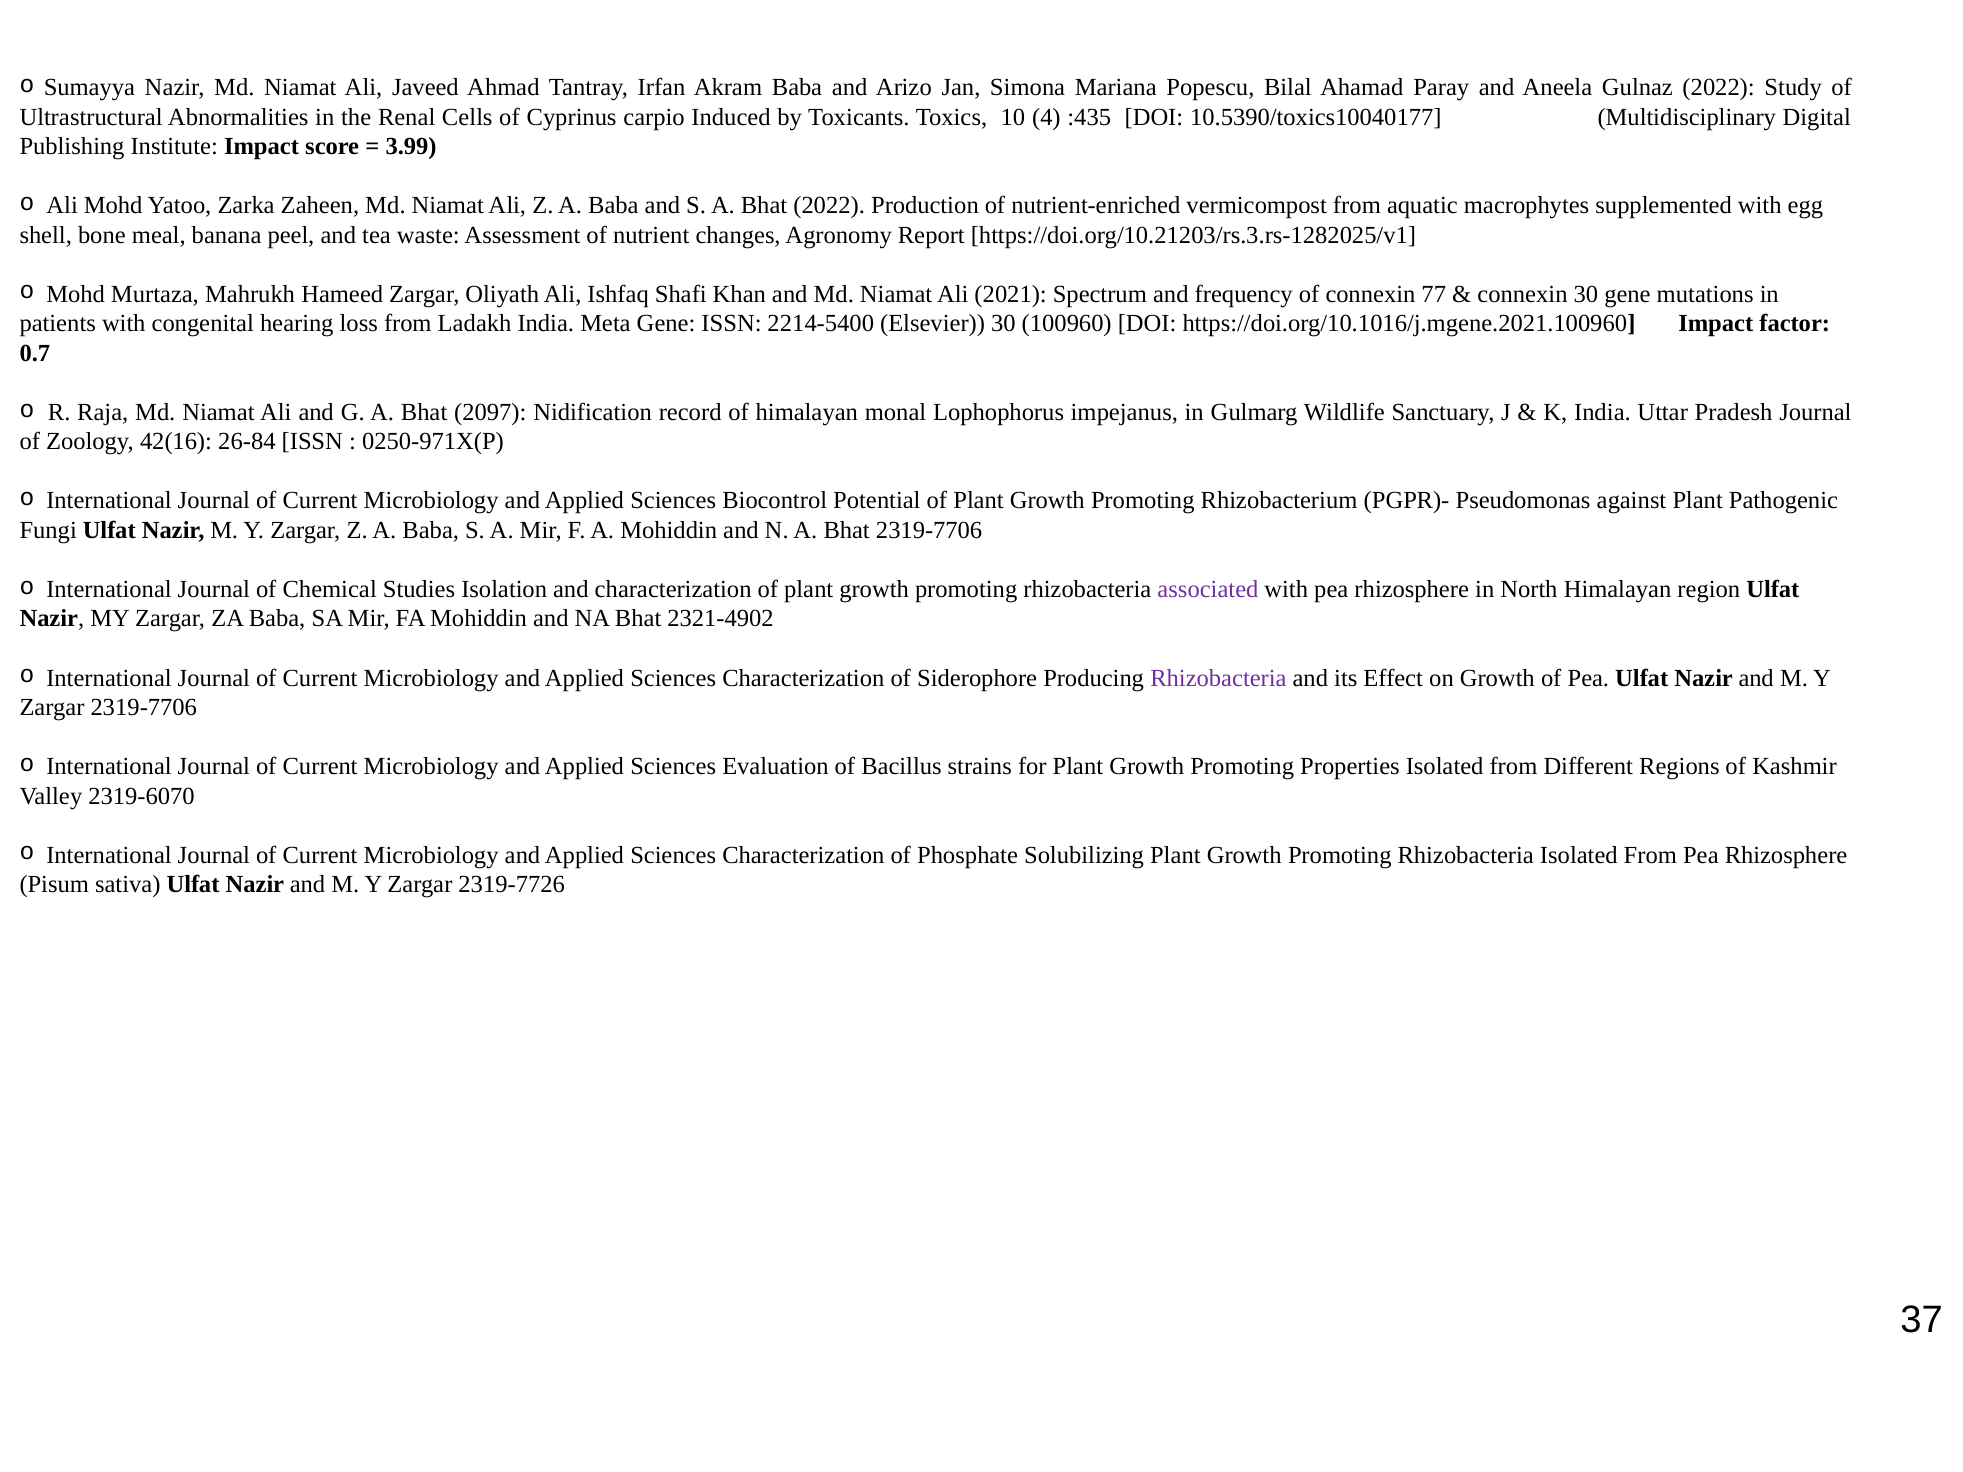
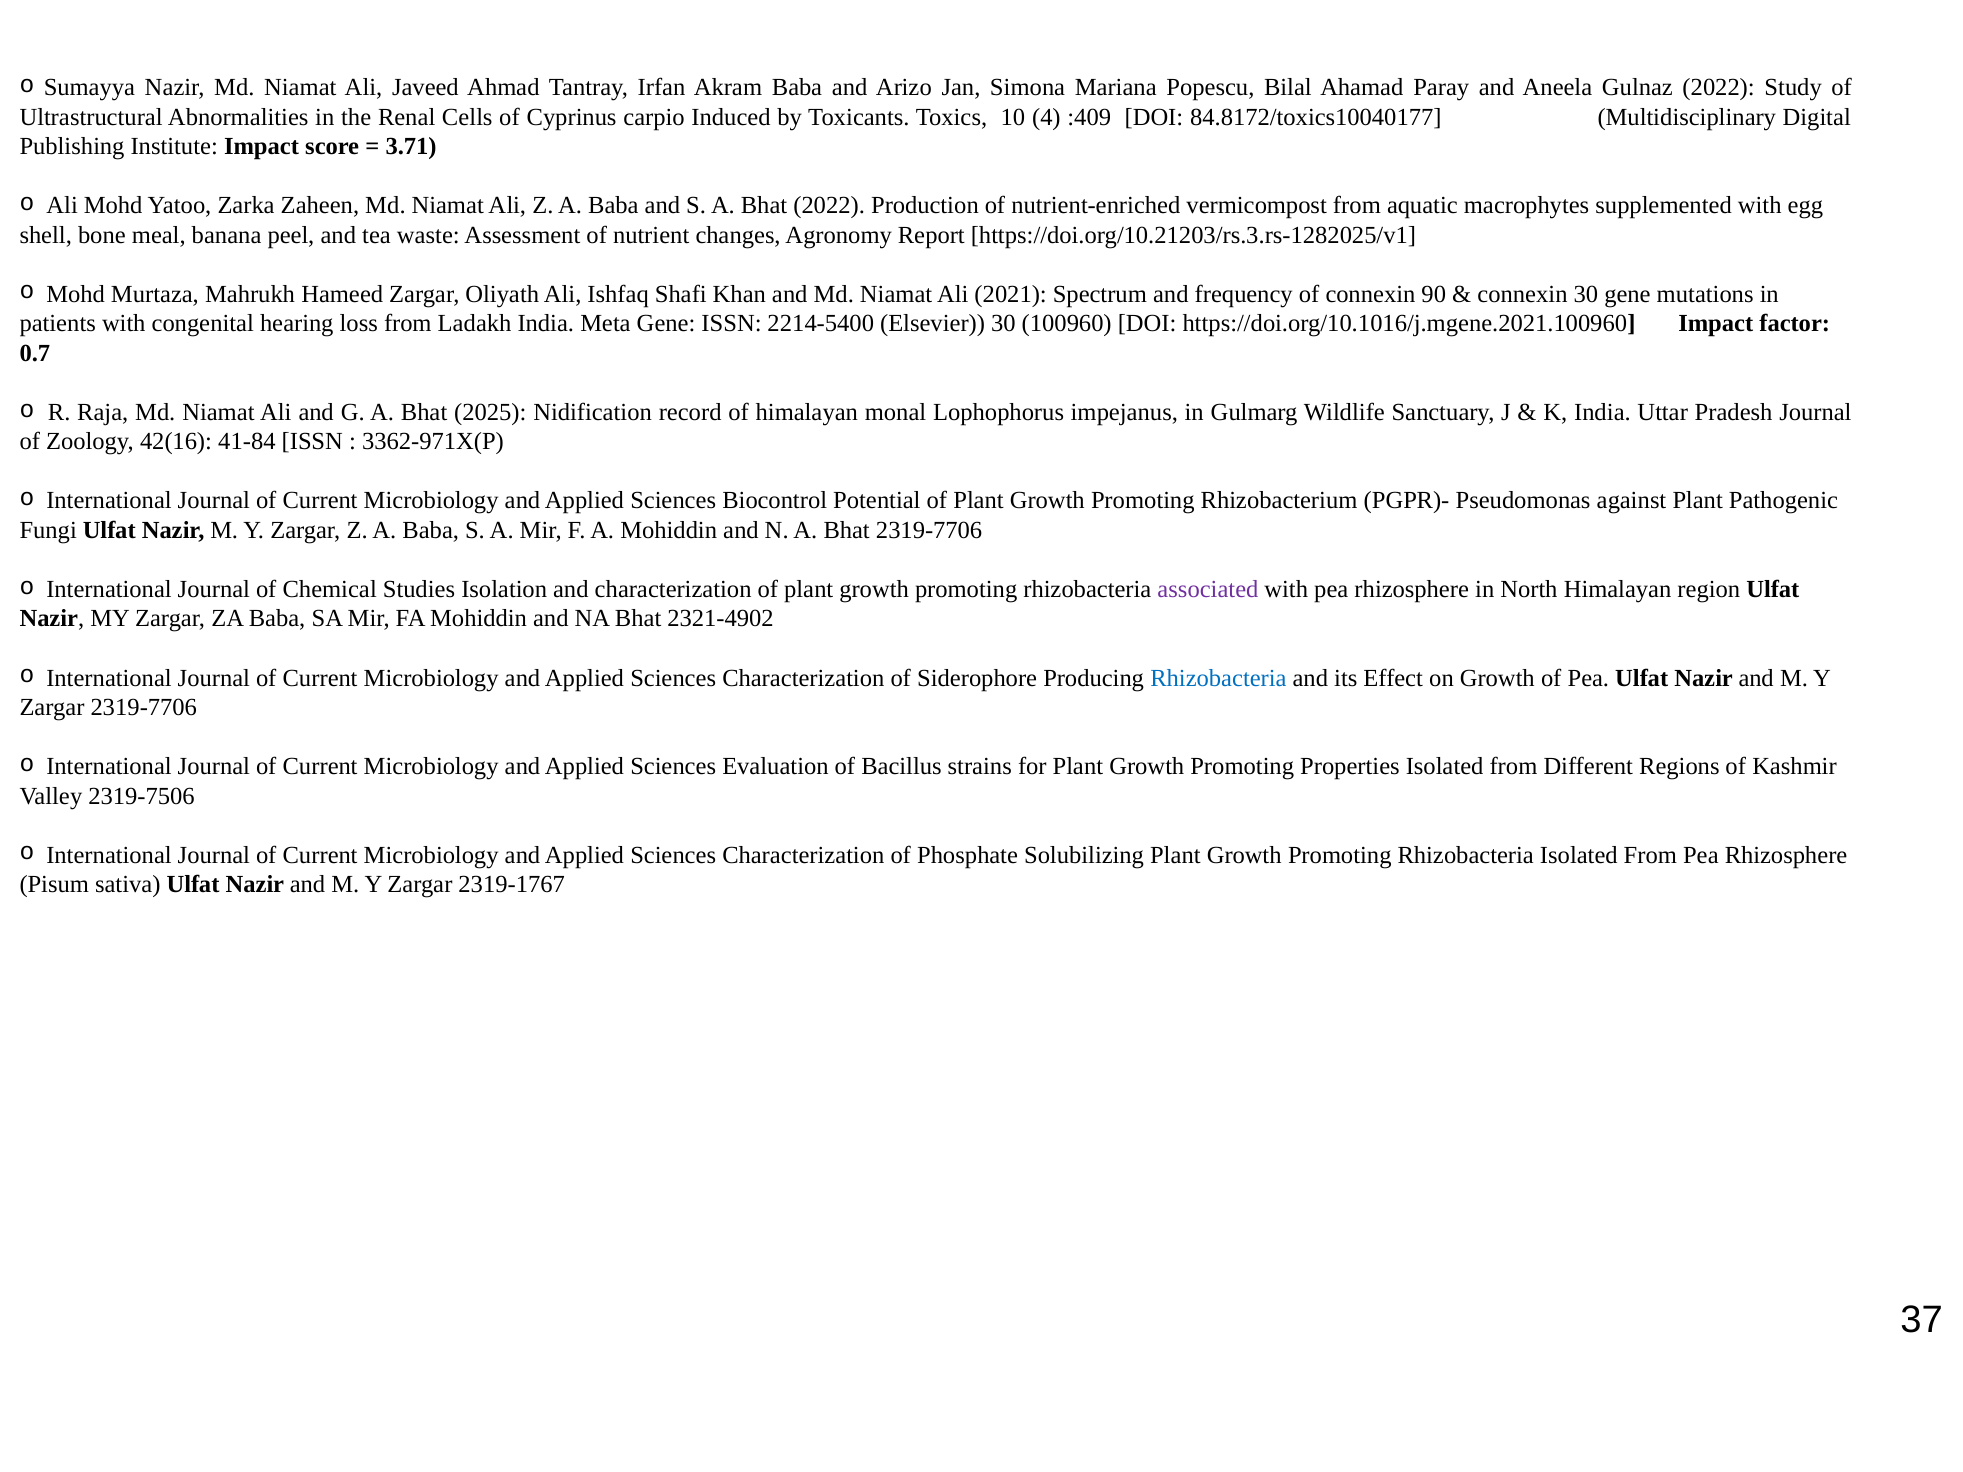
:435: :435 -> :409
10.5390/toxics10040177: 10.5390/toxics10040177 -> 84.8172/toxics10040177
3.99: 3.99 -> 3.71
77: 77 -> 90
2097: 2097 -> 2025
26-84: 26-84 -> 41-84
0250-971X(P: 0250-971X(P -> 3362-971X(P
Rhizobacteria at (1218, 678) colour: purple -> blue
2319-6070: 2319-6070 -> 2319-7506
2319-7726: 2319-7726 -> 2319-1767
